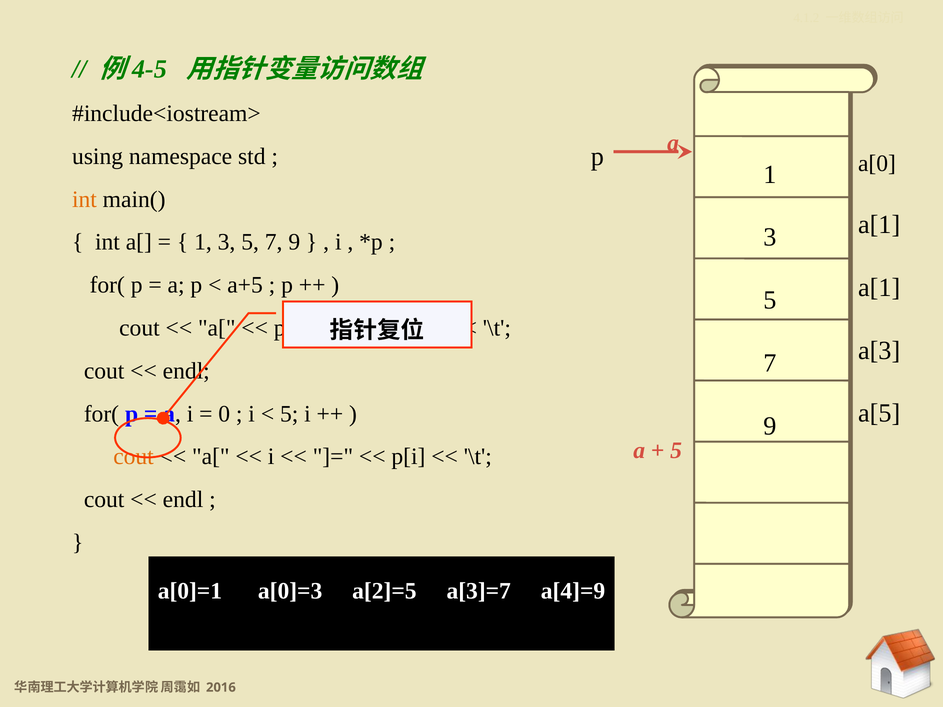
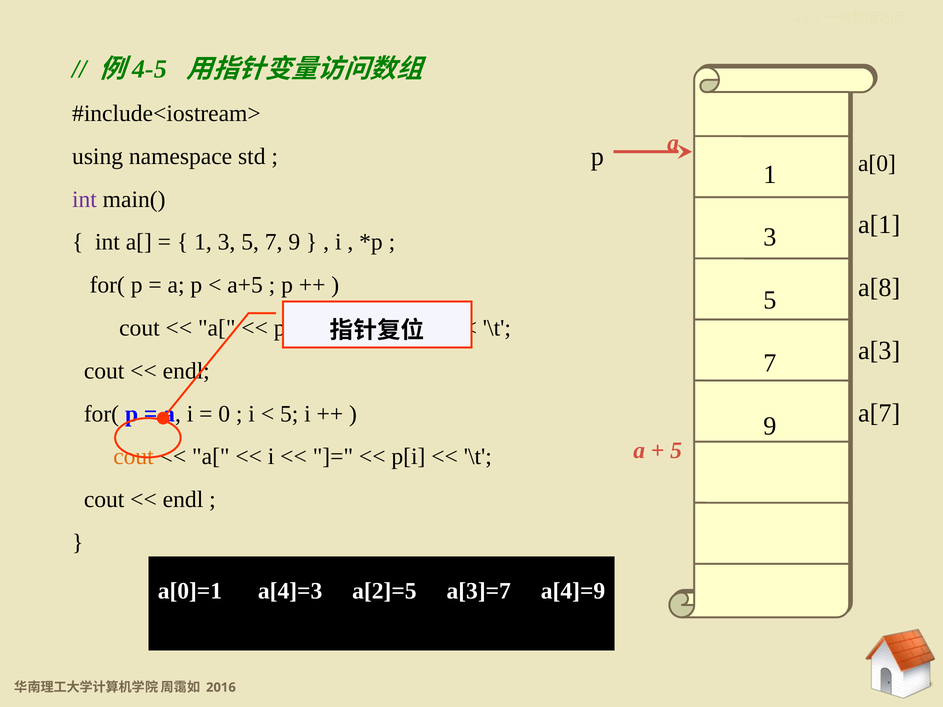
int at (84, 199) colour: orange -> purple
a[1 at (879, 288): a[1 -> a[8
a[5: a[5 -> a[7
a[0]=3: a[0]=3 -> a[4]=3
